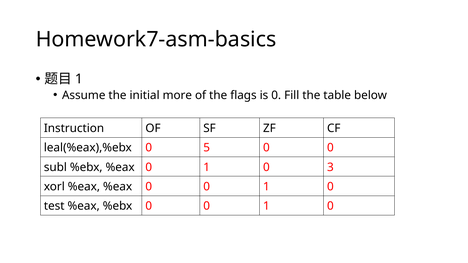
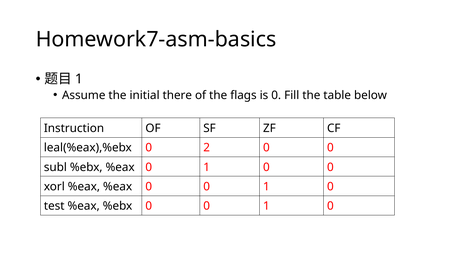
more: more -> there
5: 5 -> 2
1 0 3: 3 -> 0
